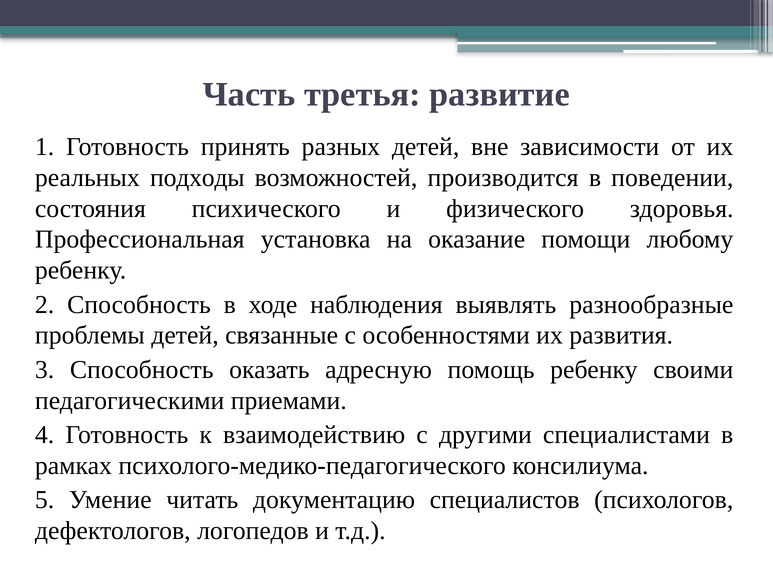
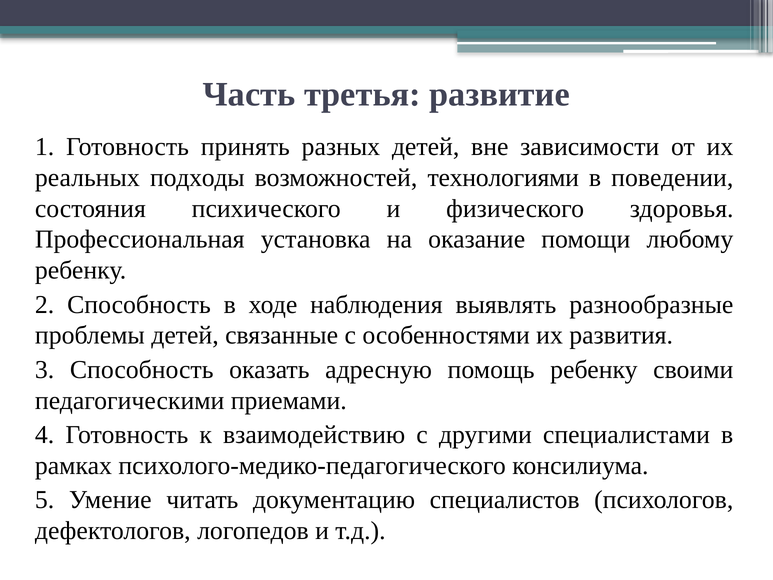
производится: производится -> технологиями
